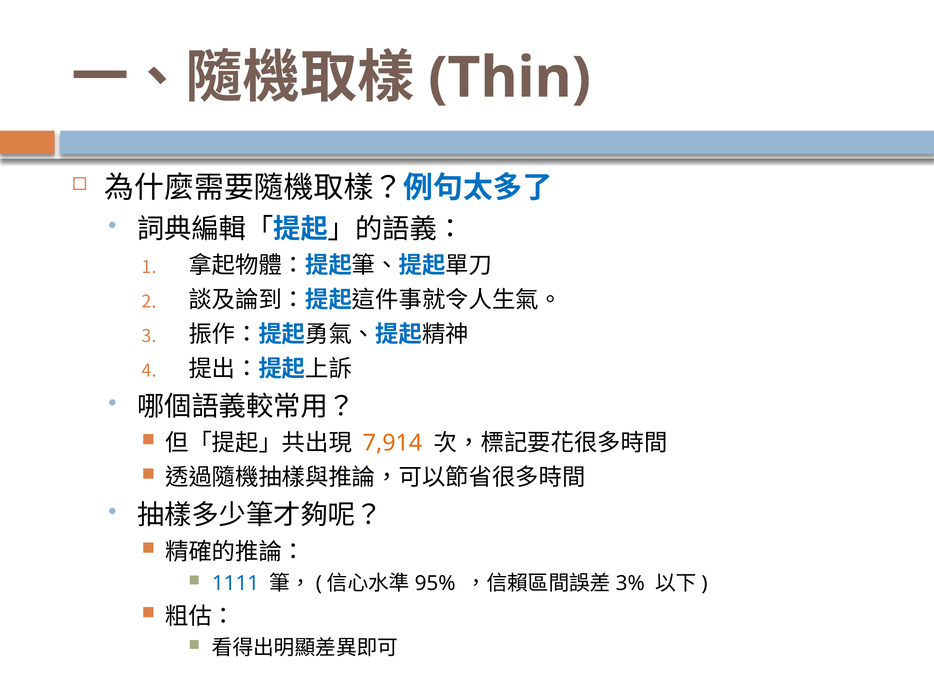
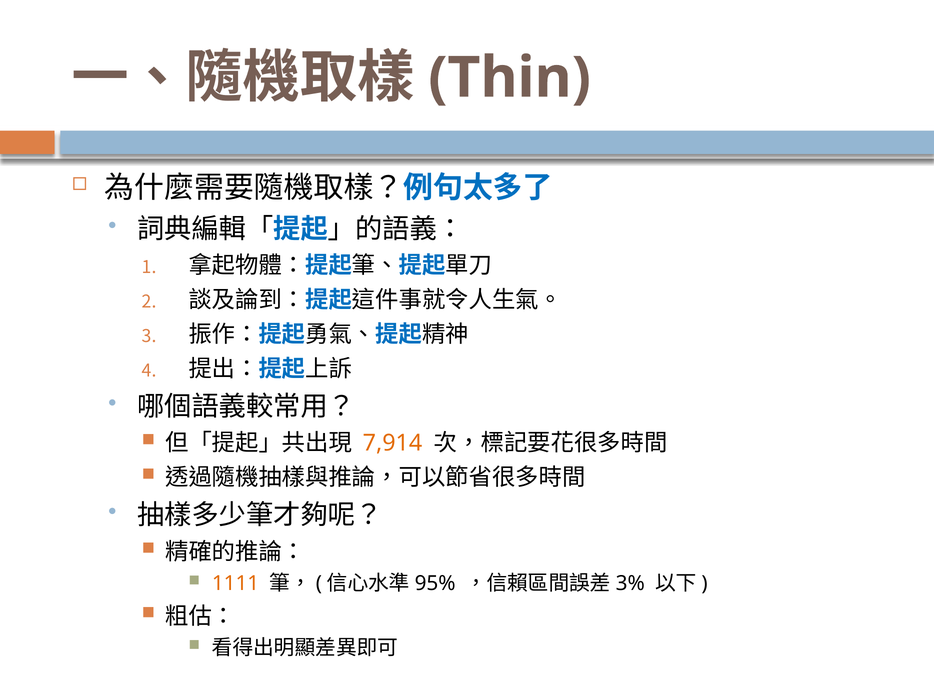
1111 colour: blue -> orange
